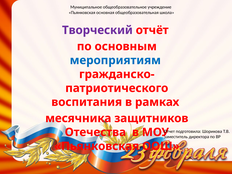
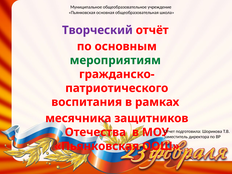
мероприятиям colour: blue -> green
